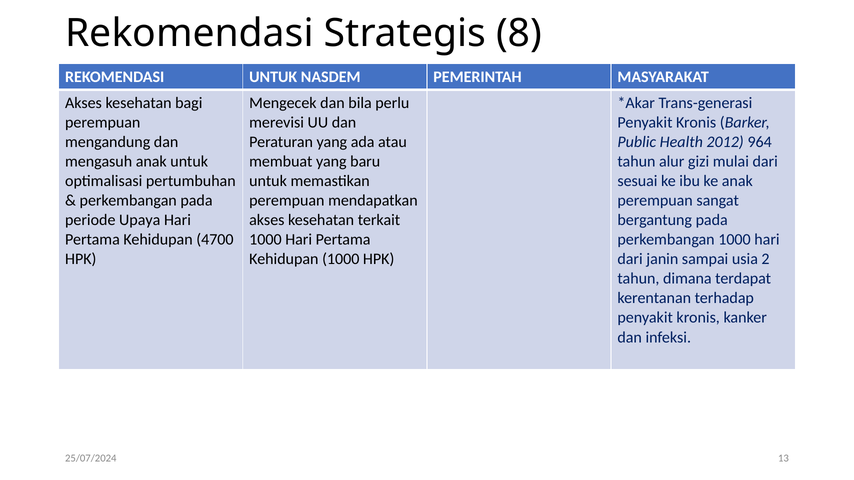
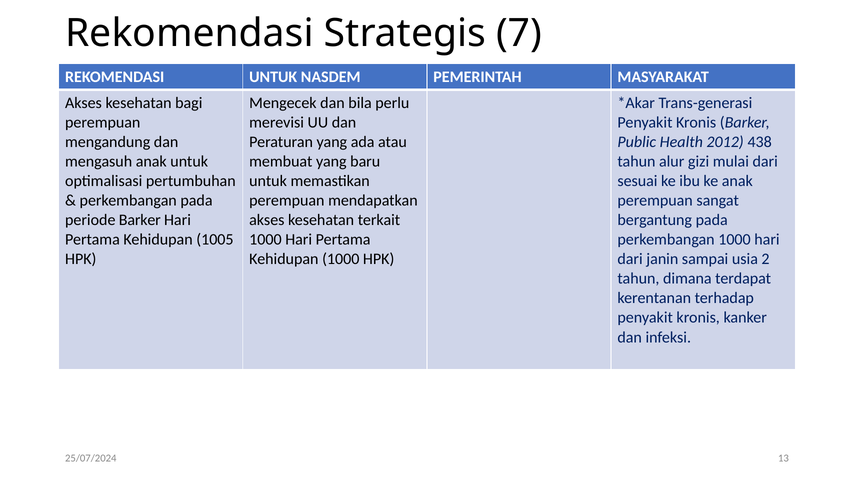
8: 8 -> 7
964: 964 -> 438
periode Upaya: Upaya -> Barker
4700: 4700 -> 1005
